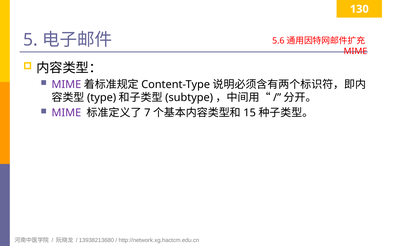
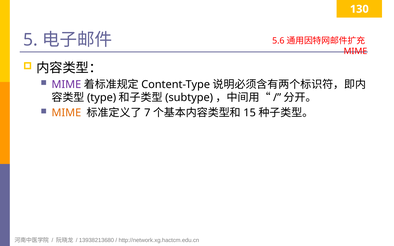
MIME at (66, 113) colour: purple -> orange
